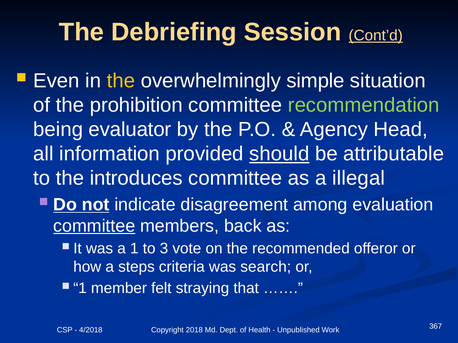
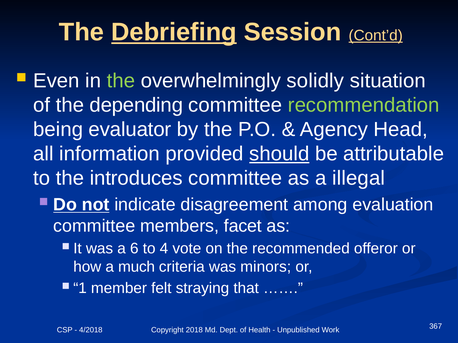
Debriefing underline: none -> present
the at (121, 81) colour: yellow -> light green
simple: simple -> solidly
prohibition: prohibition -> depending
committee at (94, 226) underline: present -> none
back: back -> facet
a 1: 1 -> 6
3: 3 -> 4
steps: steps -> much
search: search -> minors
